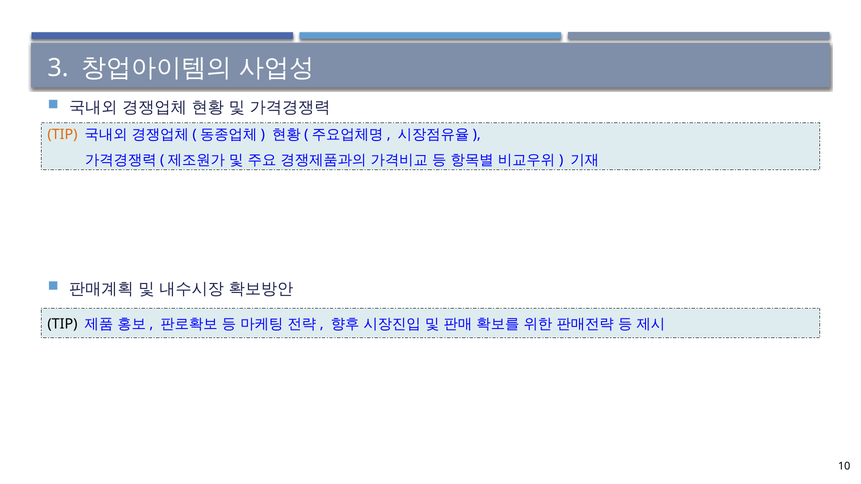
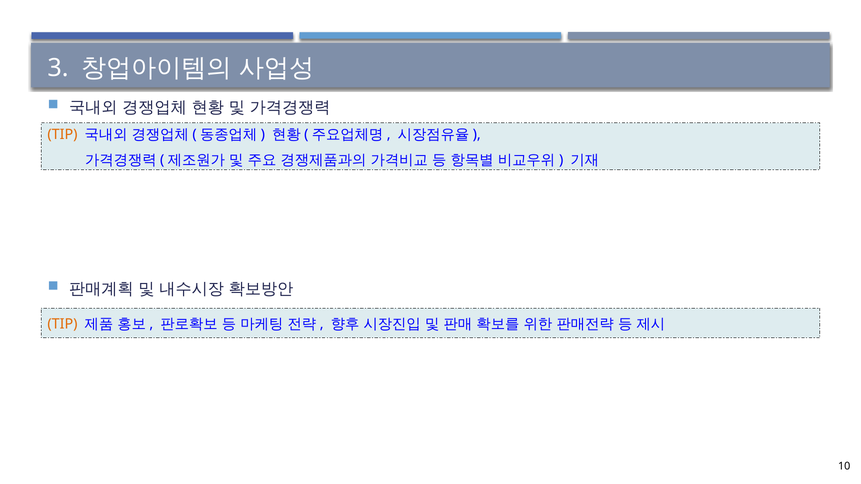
TIP at (62, 324) colour: black -> orange
